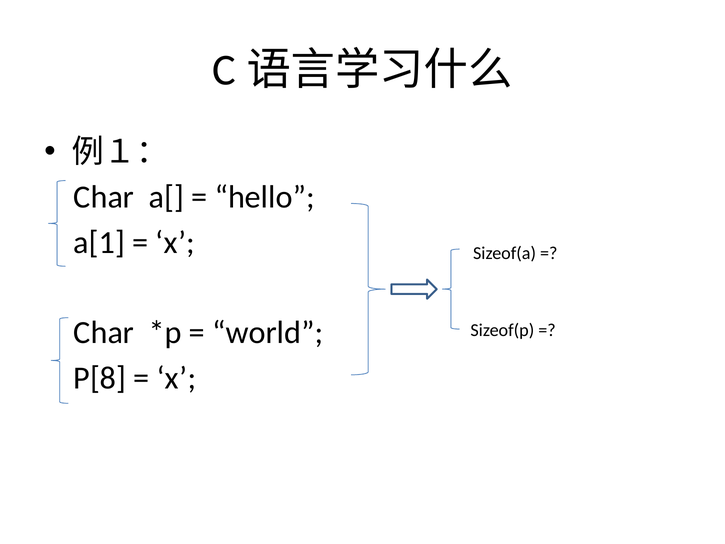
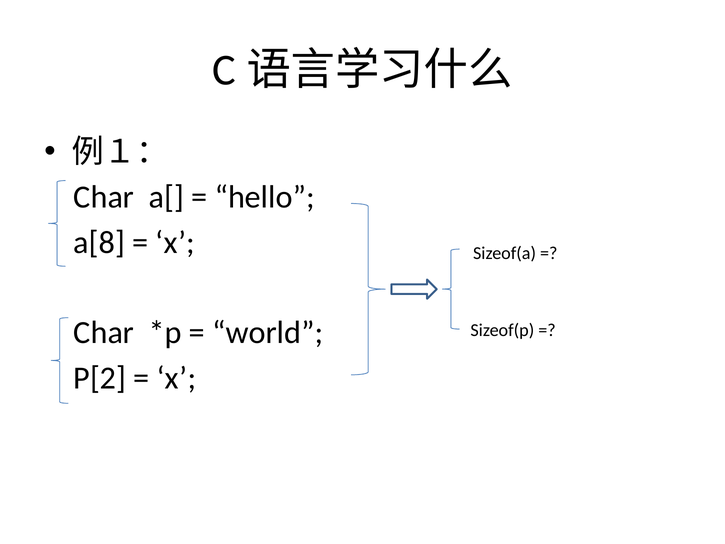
a[1: a[1 -> a[8
P[8: P[8 -> P[2
